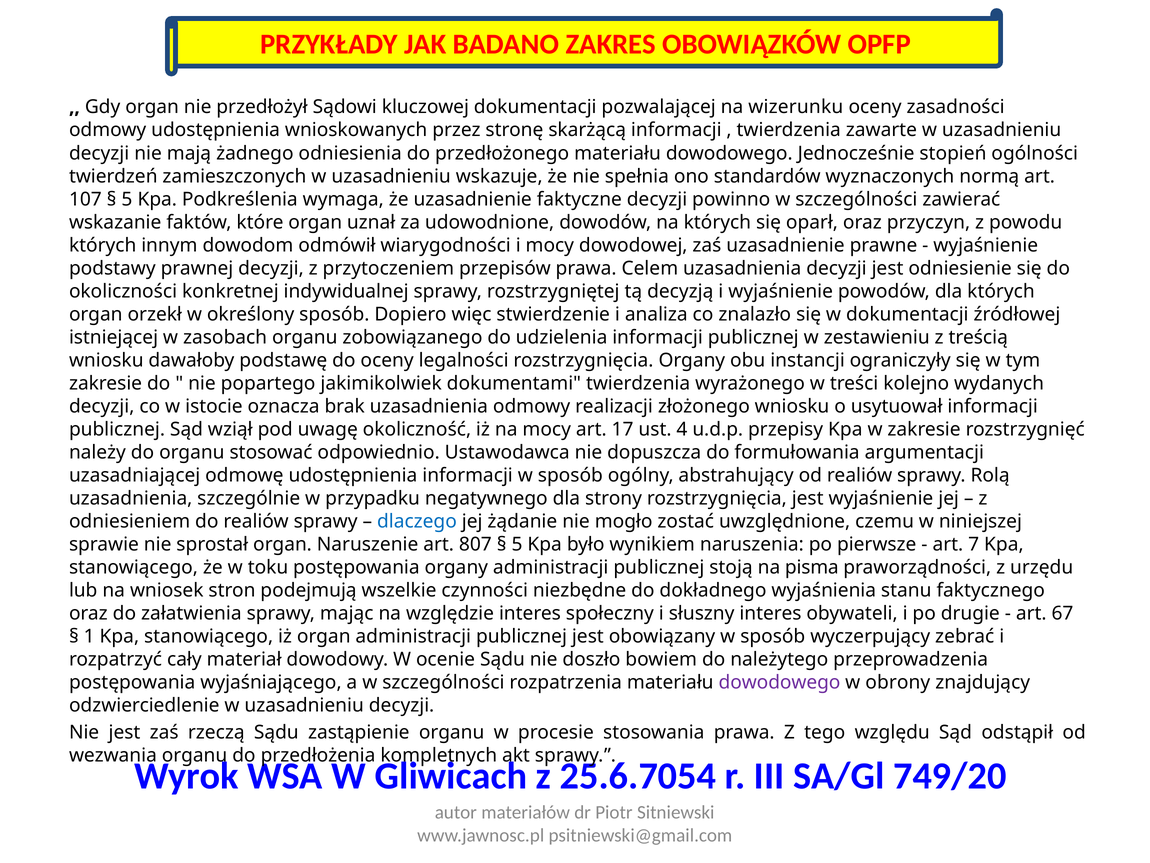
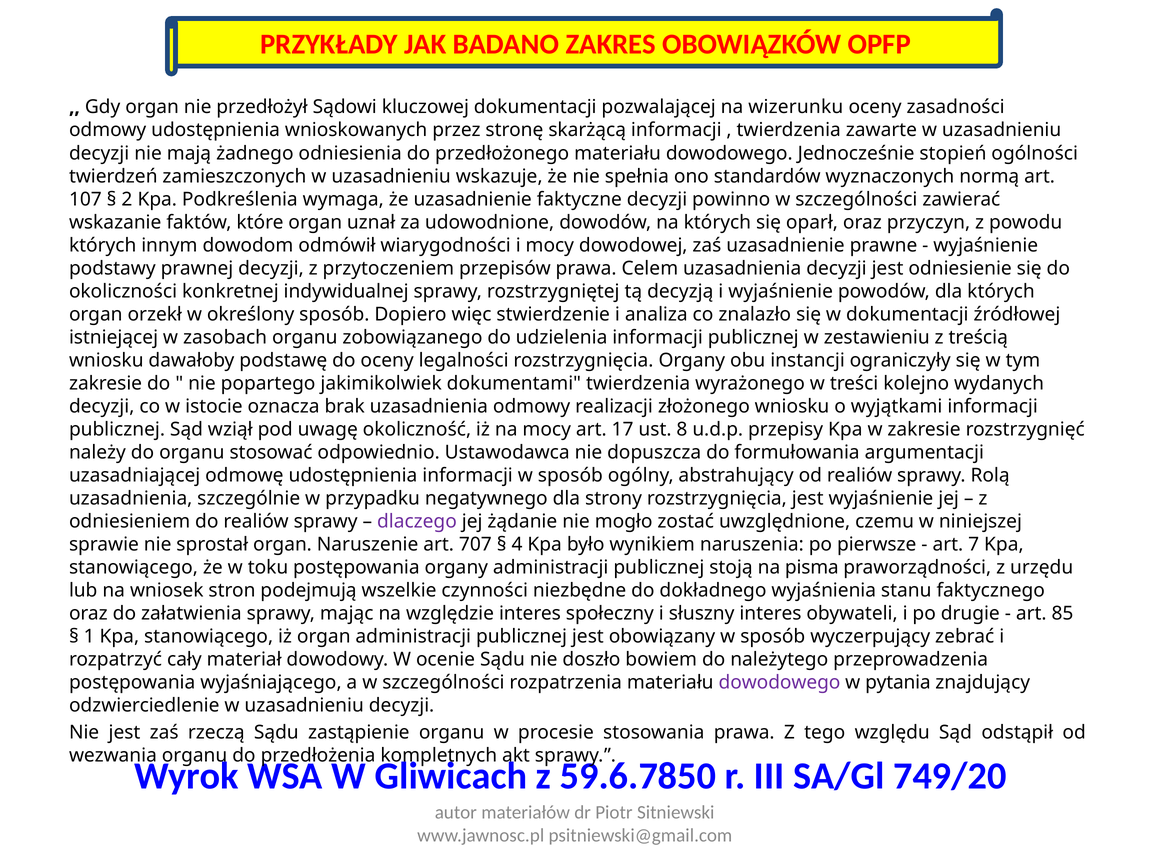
5 at (127, 199): 5 -> 2
usytuował: usytuował -> wyjątkami
4: 4 -> 8
dlaczego colour: blue -> purple
807: 807 -> 707
5 at (517, 544): 5 -> 4
67: 67 -> 85
obrony: obrony -> pytania
25.6.7054: 25.6.7054 -> 59.6.7850
